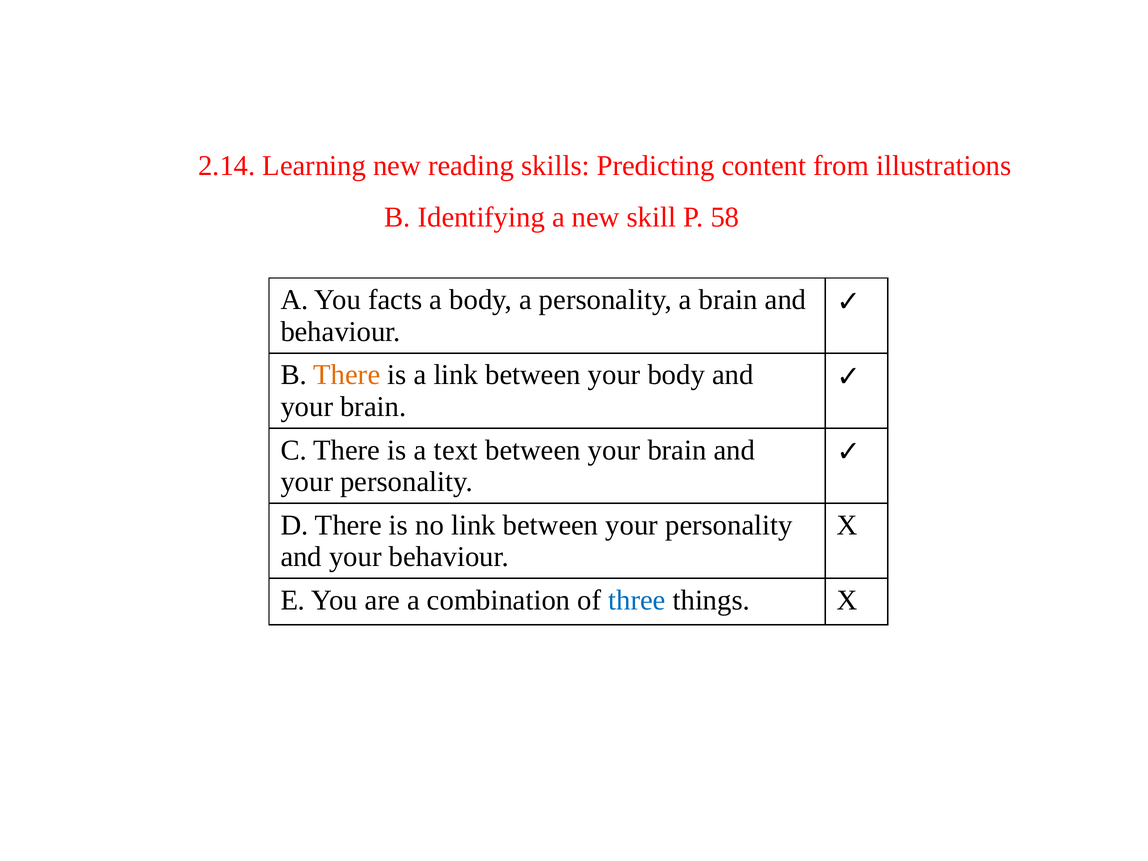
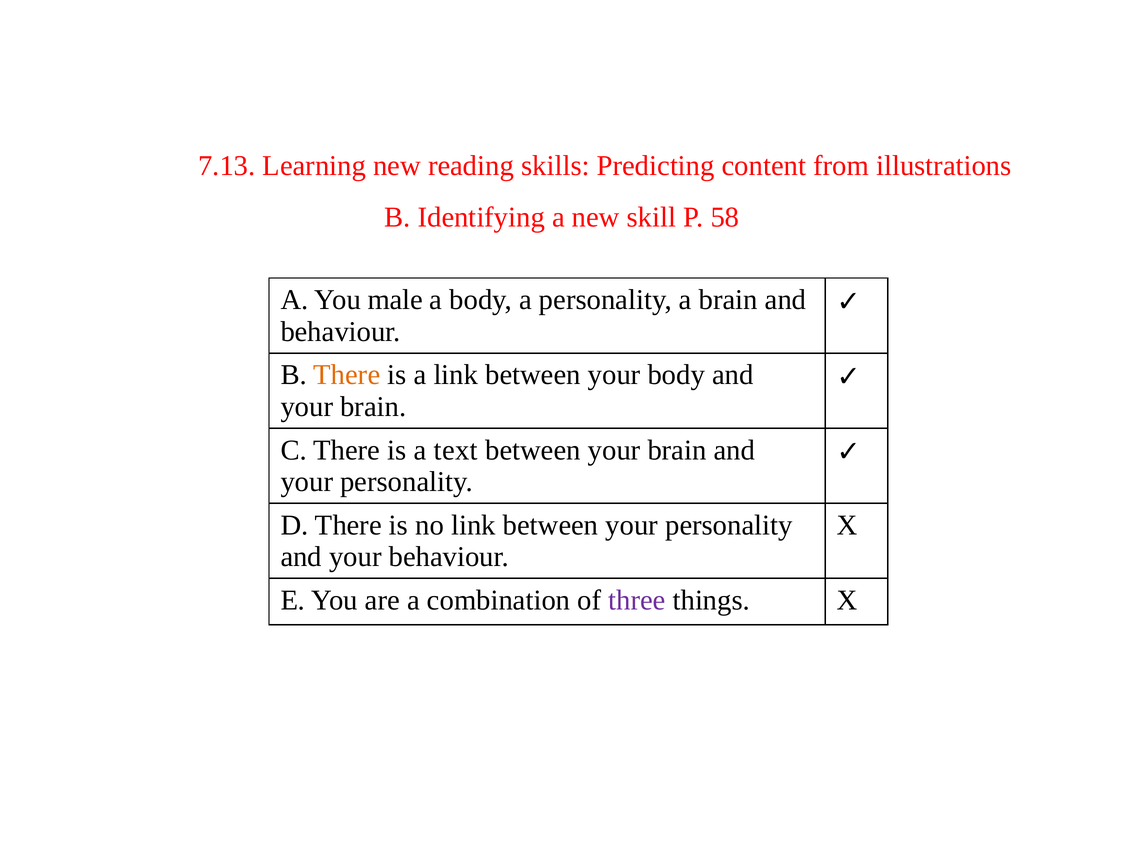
2.14: 2.14 -> 7.13
facts: facts -> male
three colour: blue -> purple
